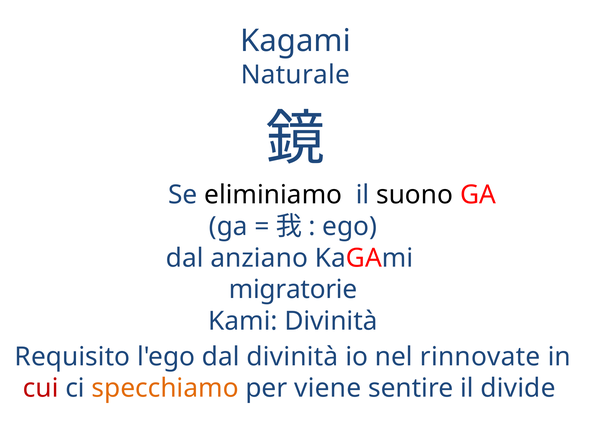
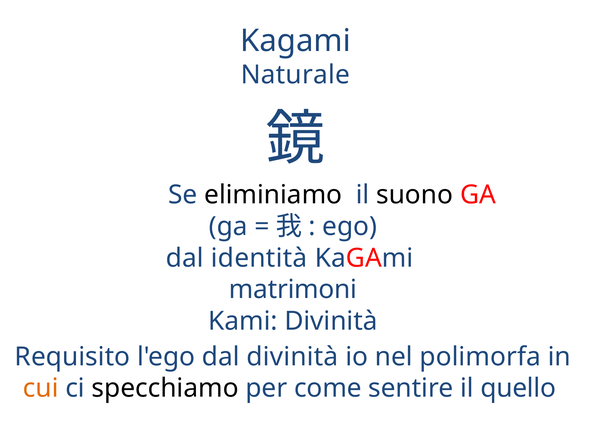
anziano: anziano -> identità
migratorie: migratorie -> matrimoni
rinnovate: rinnovate -> polimorfa
cui colour: red -> orange
specchiamo colour: orange -> black
viene: viene -> come
divide: divide -> quello
